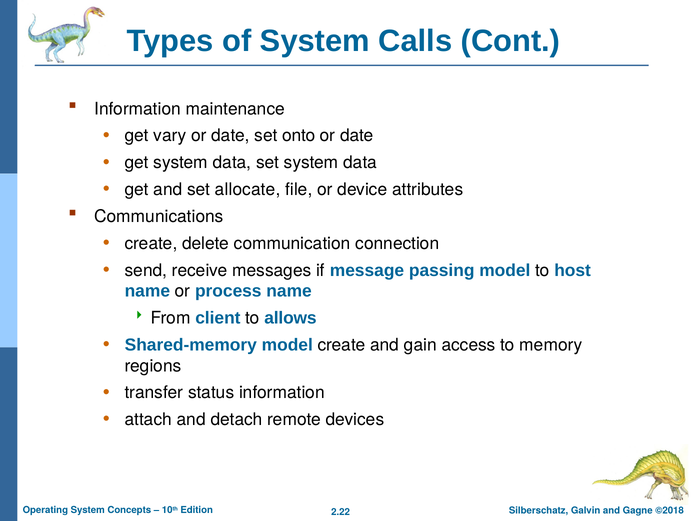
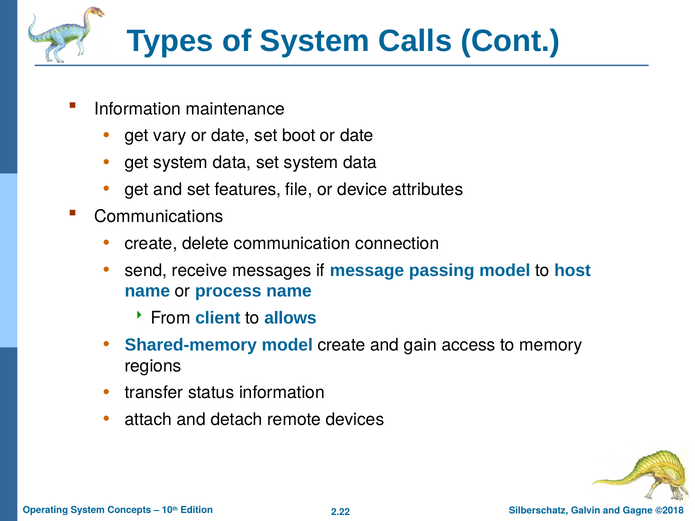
onto: onto -> boot
allocate: allocate -> features
